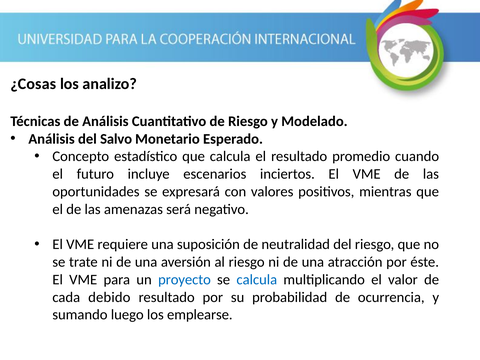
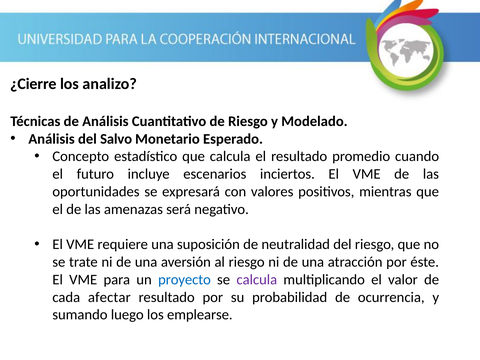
¿Cosas: ¿Cosas -> ¿Cierre
calcula at (257, 280) colour: blue -> purple
debido: debido -> afectar
